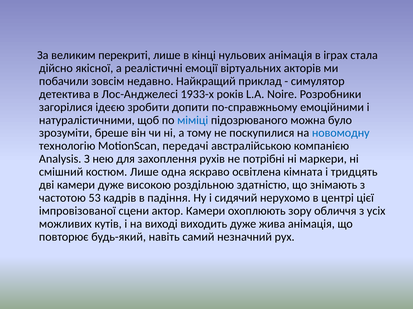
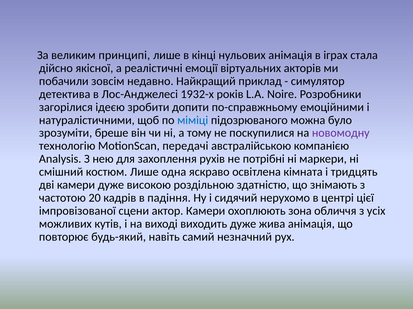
перекриті: перекриті -> принципі
1933-х: 1933-х -> 1932-х
новомодну colour: blue -> purple
53: 53 -> 20
зору: зору -> зона
